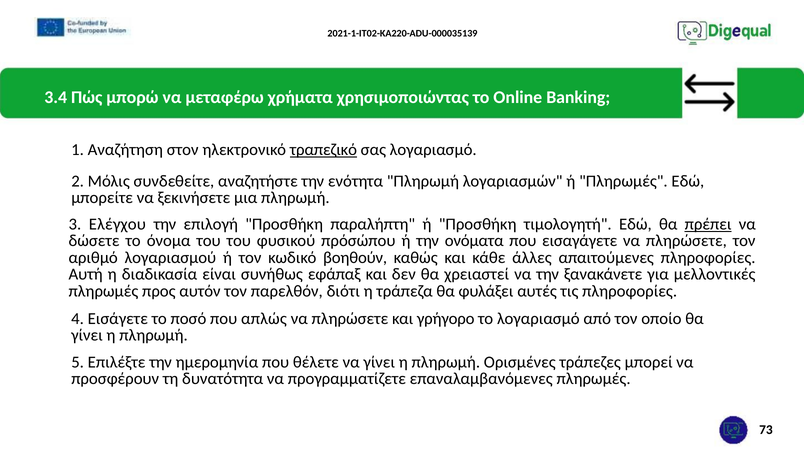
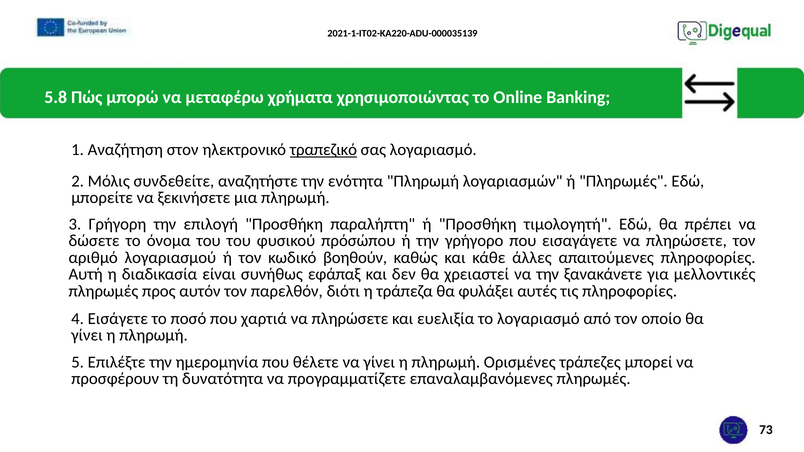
3.4: 3.4 -> 5.8
Ελέγχου: Ελέγχου -> Γρήγορη
πρέπει underline: present -> none
ονόματα: ονόματα -> γρήγορο
απλώς: απλώς -> χαρτιά
γρήγορο: γρήγορο -> ευελιξία
